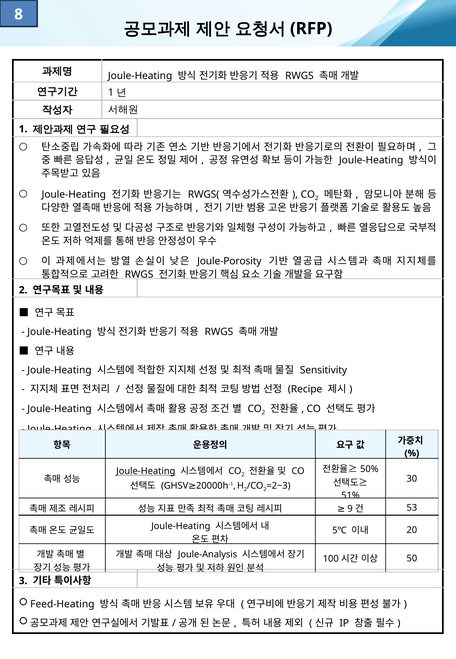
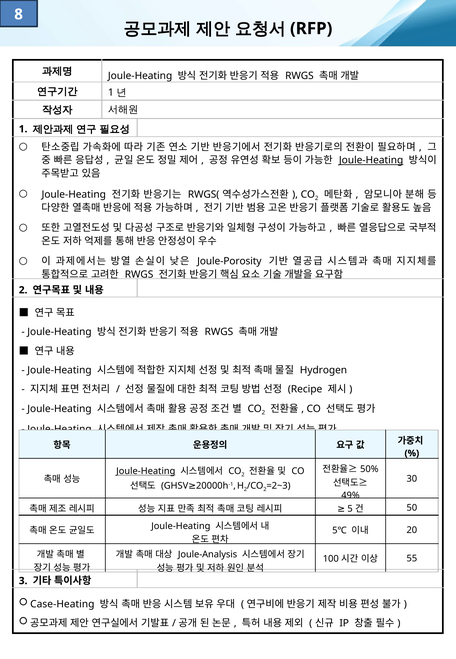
Joule-Heating at (371, 160) underline: none -> present
Sensitivity: Sensitivity -> Hydrogen
51%: 51% -> 49%
9: 9 -> 5
53: 53 -> 50
50: 50 -> 55
Feed-Heating: Feed-Heating -> Case-Heating
